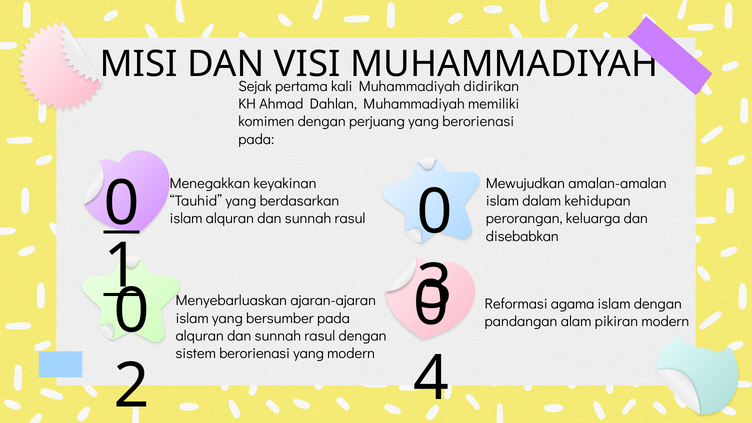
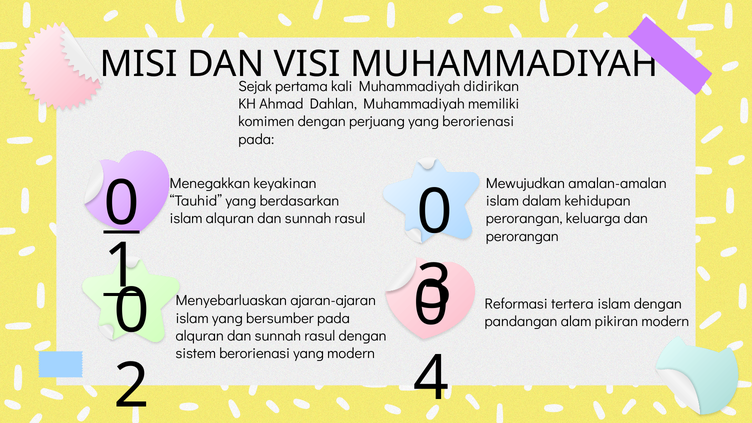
disebabkan at (522, 236): disebabkan -> perorangan
agama: agama -> tertera
